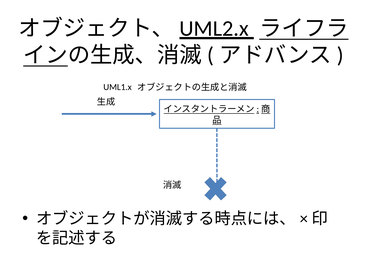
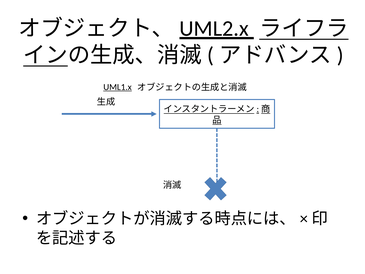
UML1.x underline: none -> present
